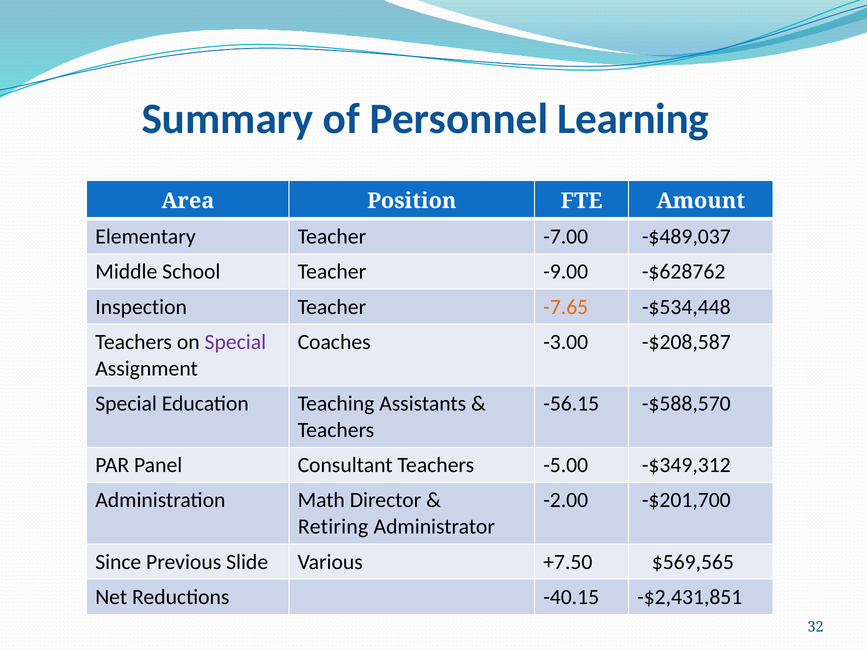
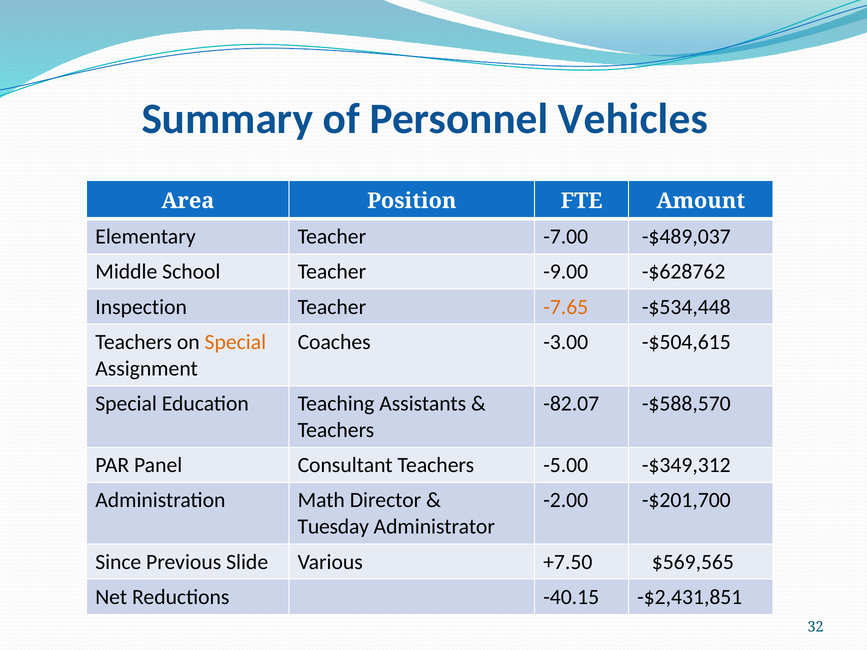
Learning: Learning -> Vehicles
Special at (235, 342) colour: purple -> orange
-$208,587: -$208,587 -> -$504,615
-56.15: -56.15 -> -82.07
Retiring: Retiring -> Tuesday
